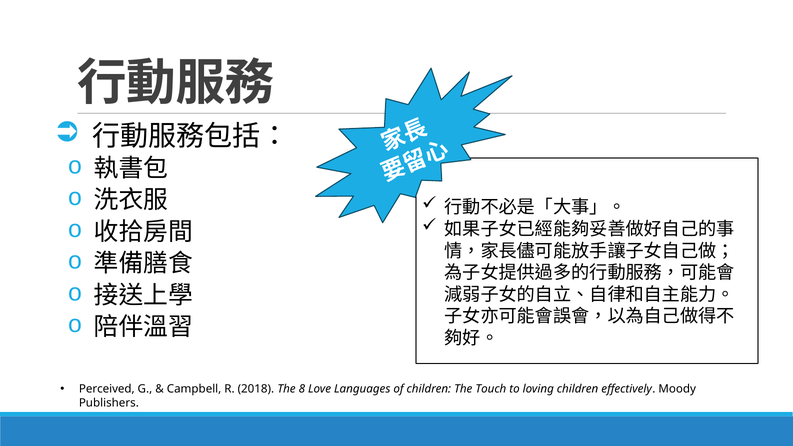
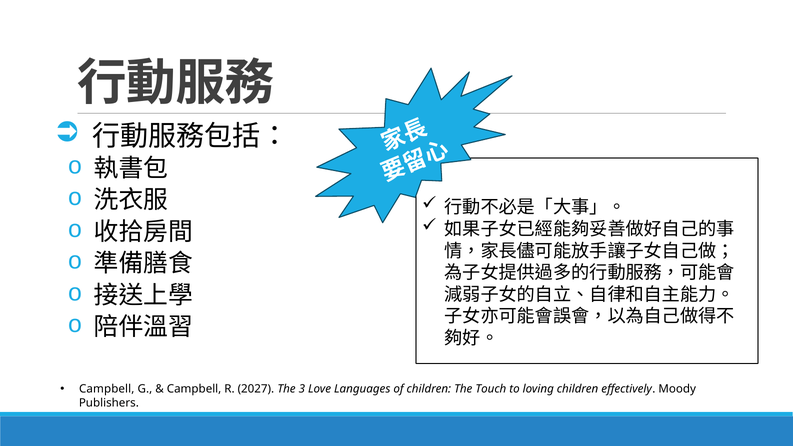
Perceived at (107, 389): Perceived -> Campbell
2018: 2018 -> 2027
8: 8 -> 3
